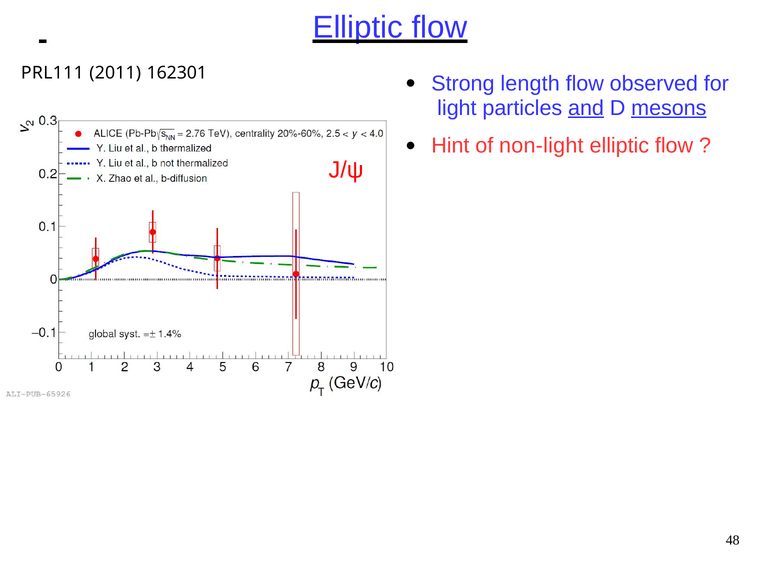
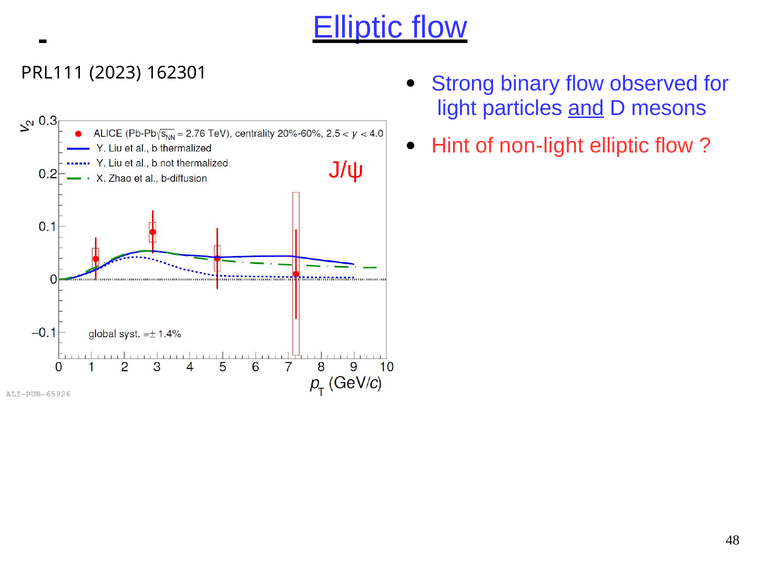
2011: 2011 -> 2023
length: length -> binary
mesons underline: present -> none
